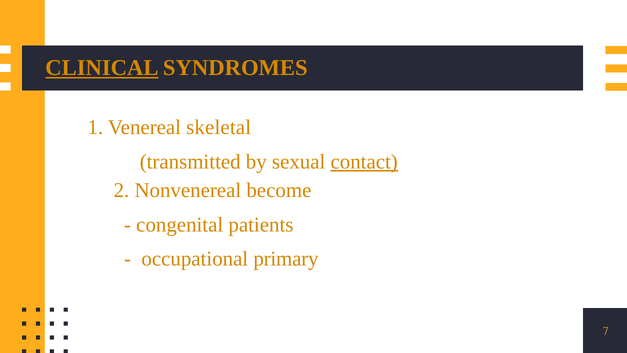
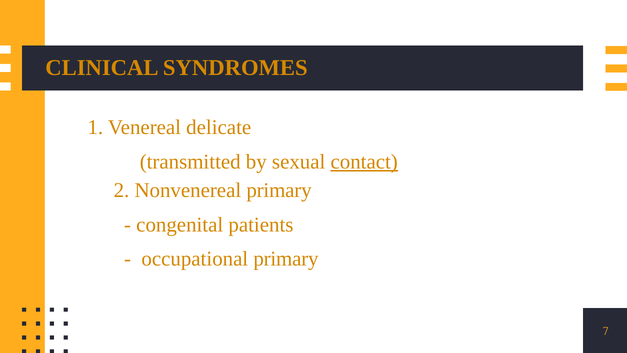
CLINICAL underline: present -> none
skeletal: skeletal -> delicate
Nonvenereal become: become -> primary
